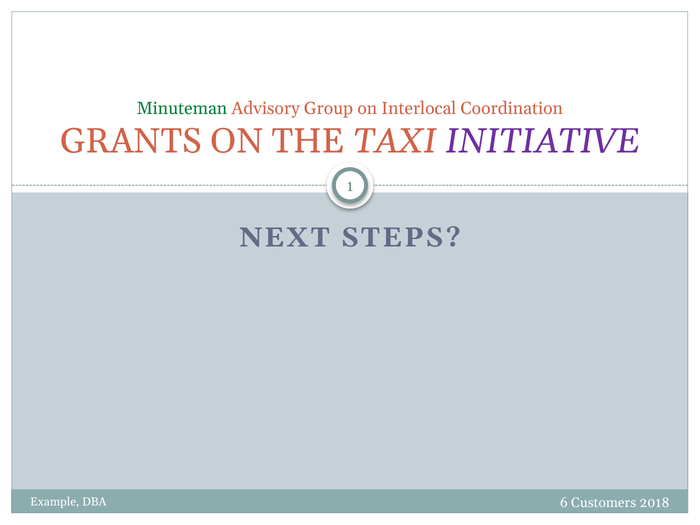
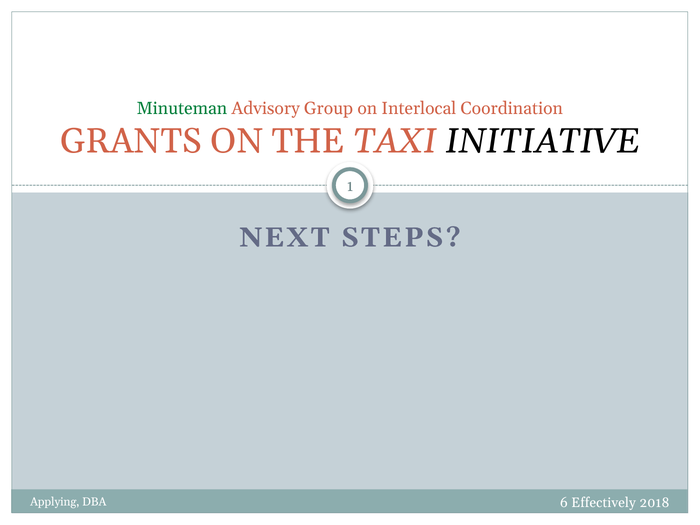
INITIATIVE colour: purple -> black
Example: Example -> Applying
Customers: Customers -> Effectively
